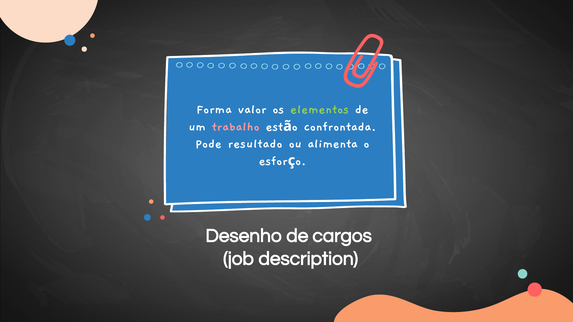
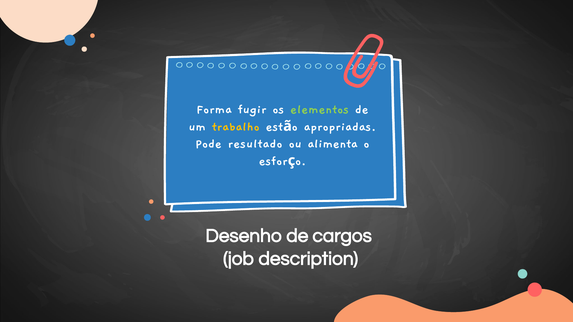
valor: valor -> fugir
trabalho colour: pink -> yellow
confrontada: confrontada -> apropriadas
